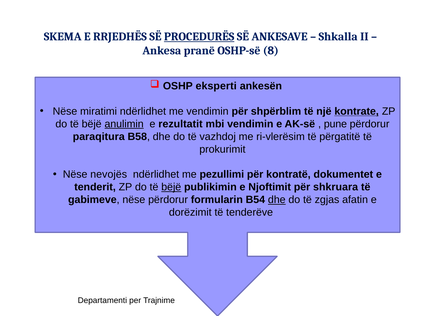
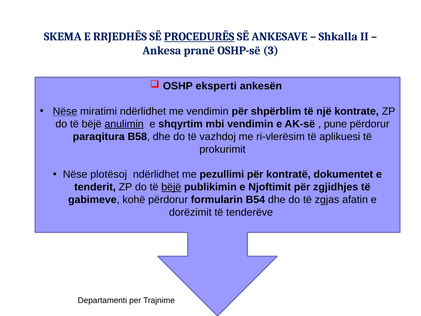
8: 8 -> 3
Nëse at (65, 111) underline: none -> present
kontrate underline: present -> none
rezultatit: rezultatit -> shqyrtim
përgatitë: përgatitë -> aplikuesi
nevojës: nevojës -> plotësoj
shkruara: shkruara -> zgjidhjes
gabimeve nëse: nëse -> kohë
dhe at (277, 200) underline: present -> none
